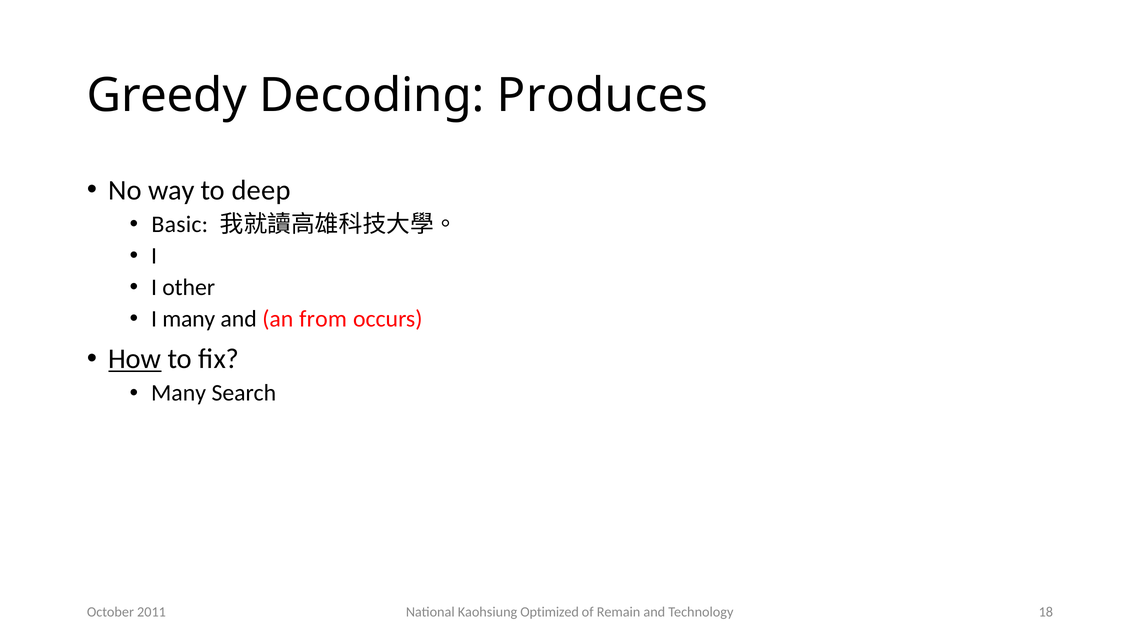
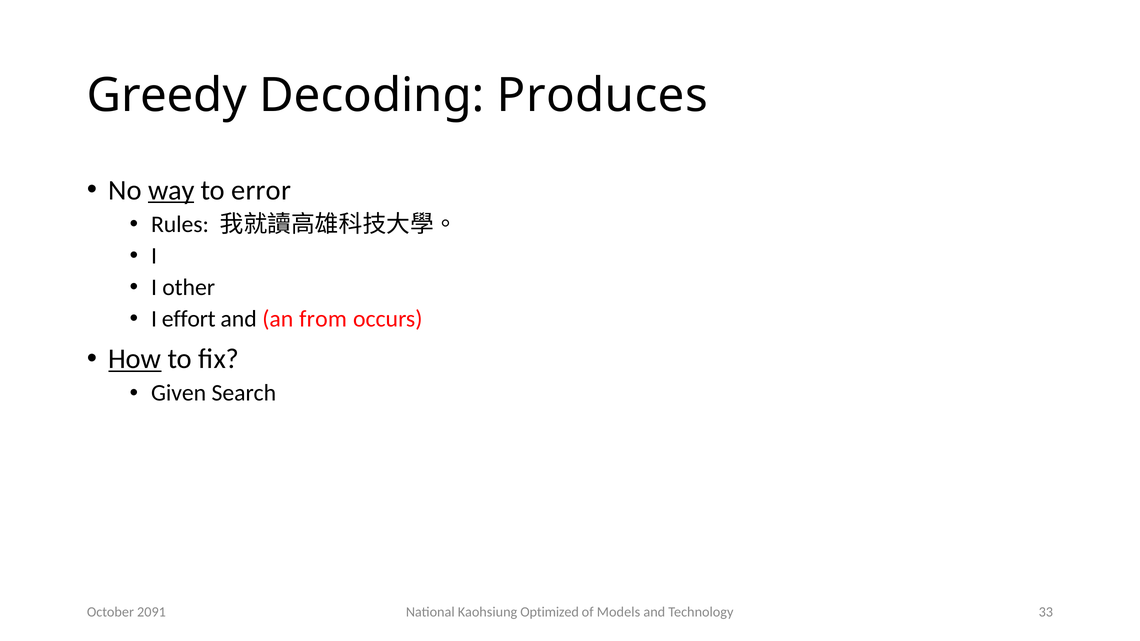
way underline: none -> present
deep: deep -> error
Basic: Basic -> Rules
I many: many -> effort
Many at (179, 393): Many -> Given
Remain: Remain -> Models
18: 18 -> 33
2011: 2011 -> 2091
